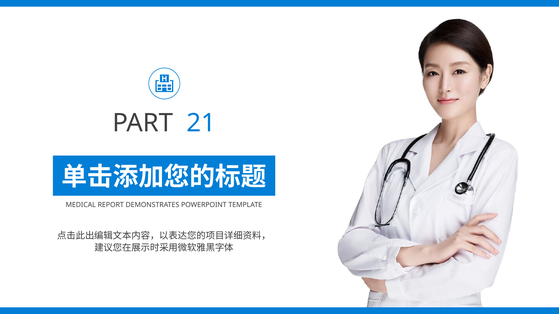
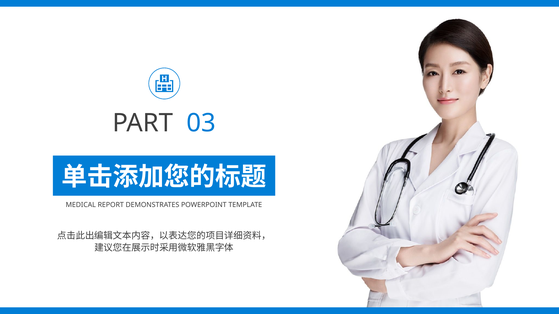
21: 21 -> 03
